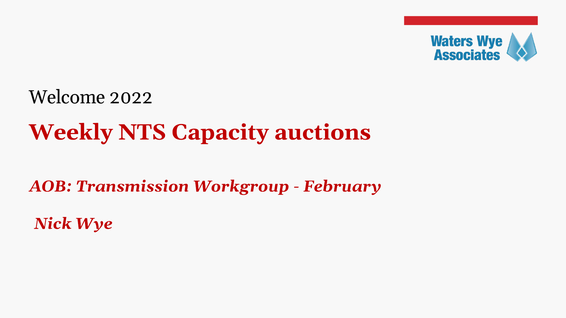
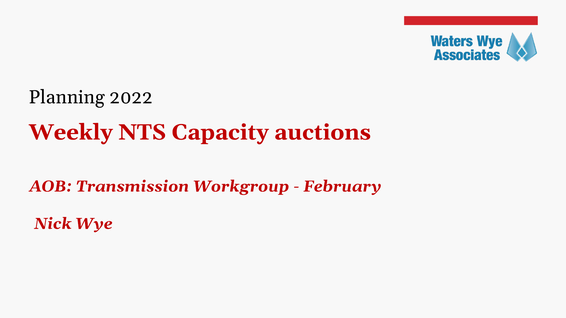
Welcome: Welcome -> Planning
